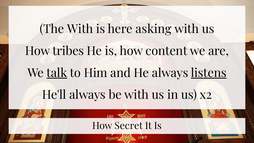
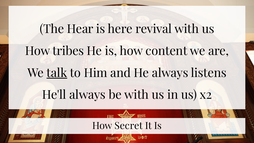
The With: With -> Hear
asking: asking -> revival
listens underline: present -> none
